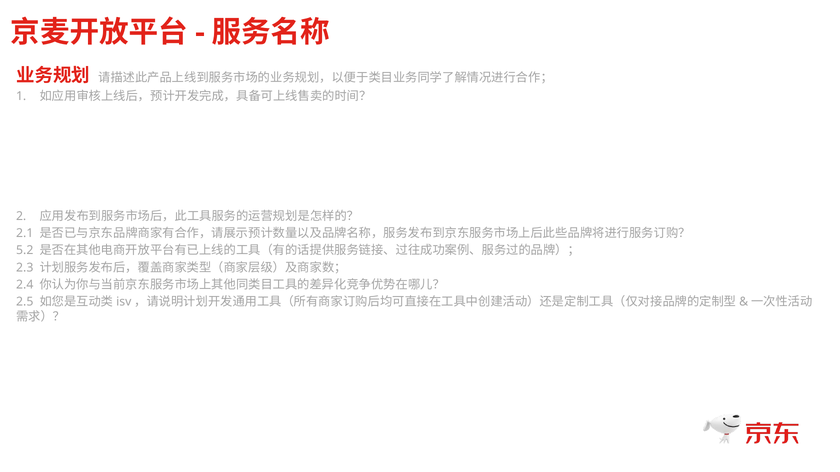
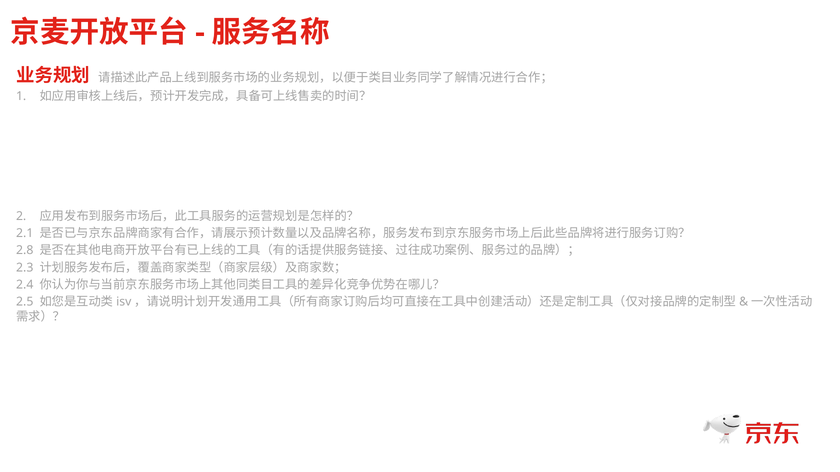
5.2: 5.2 -> 2.8
